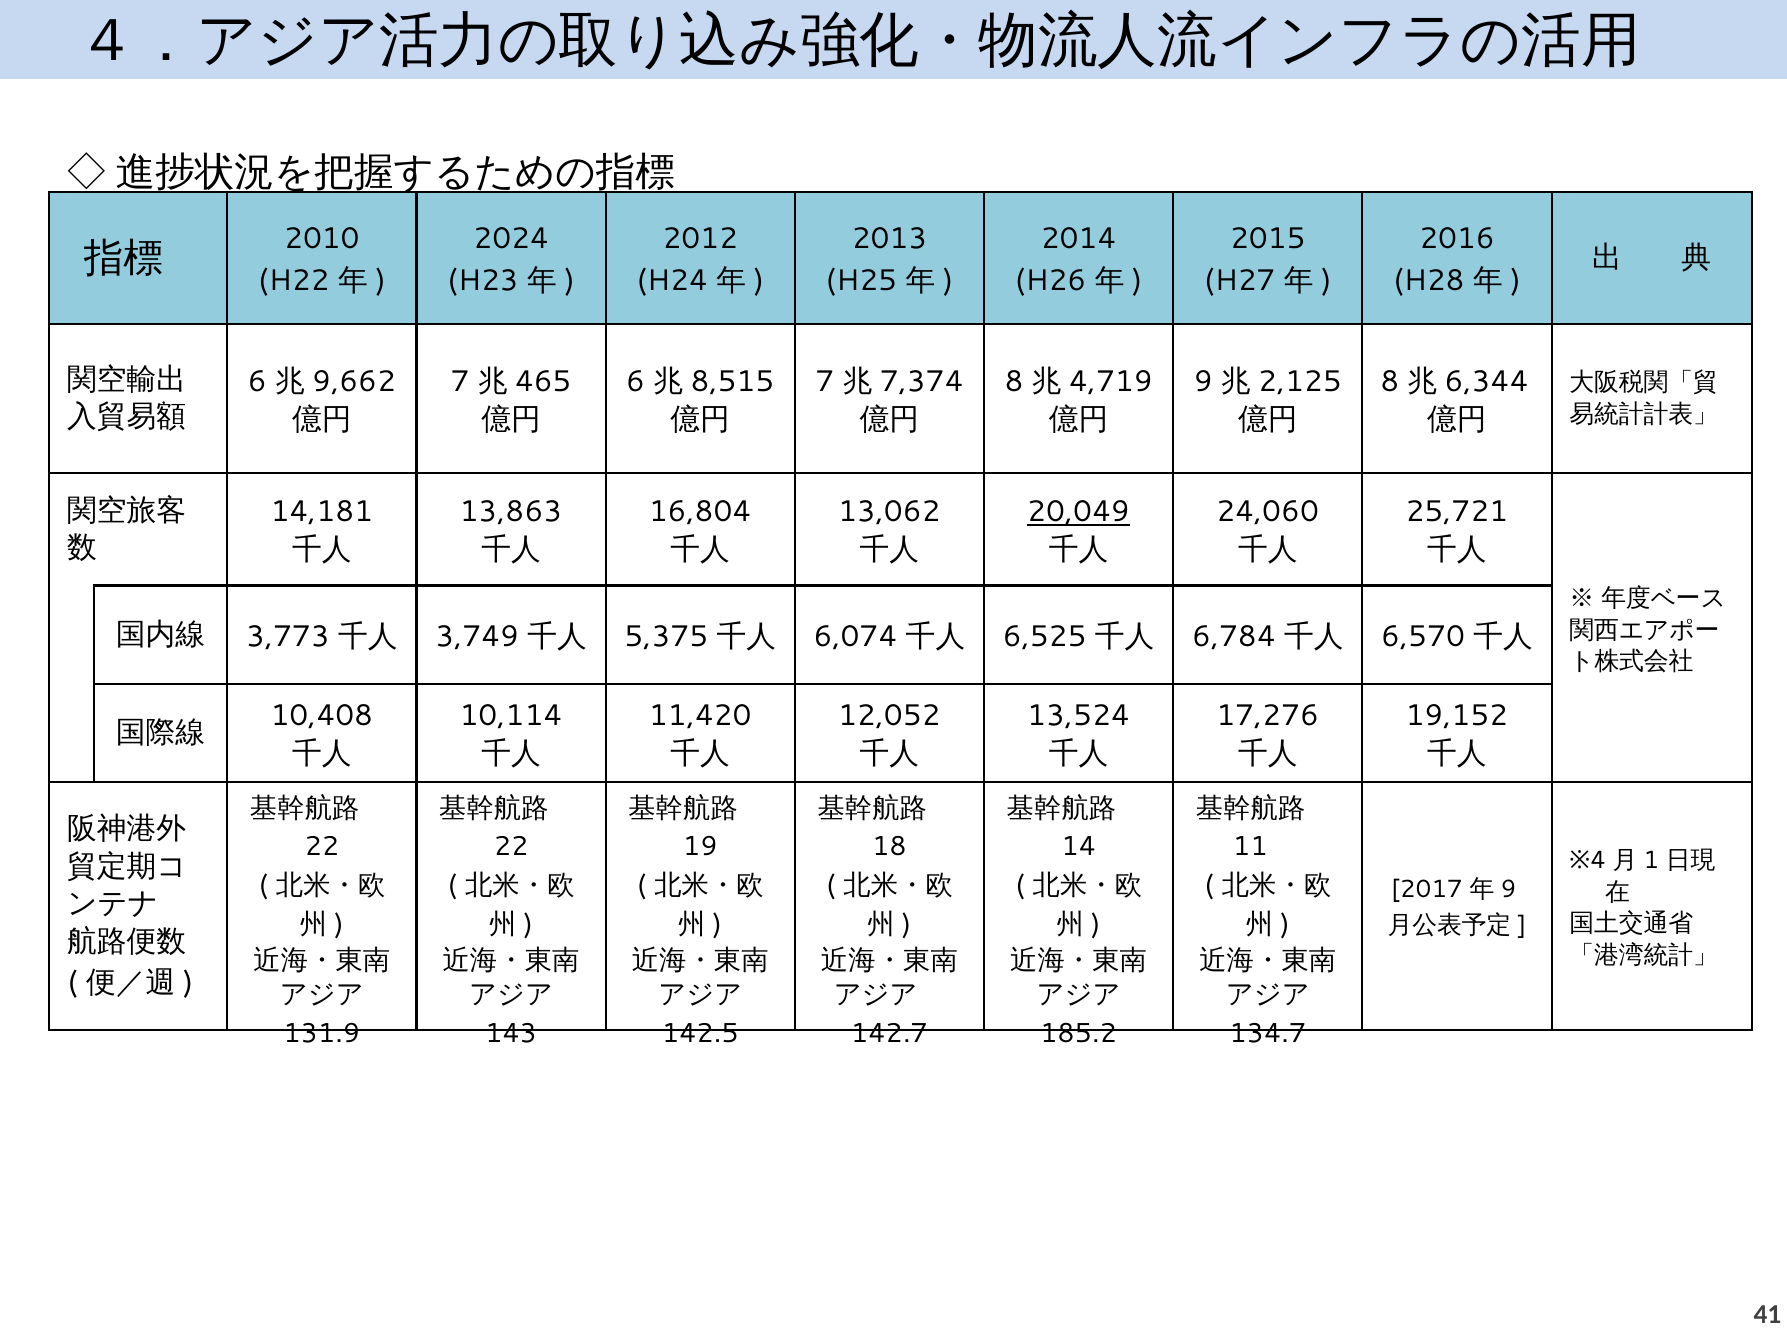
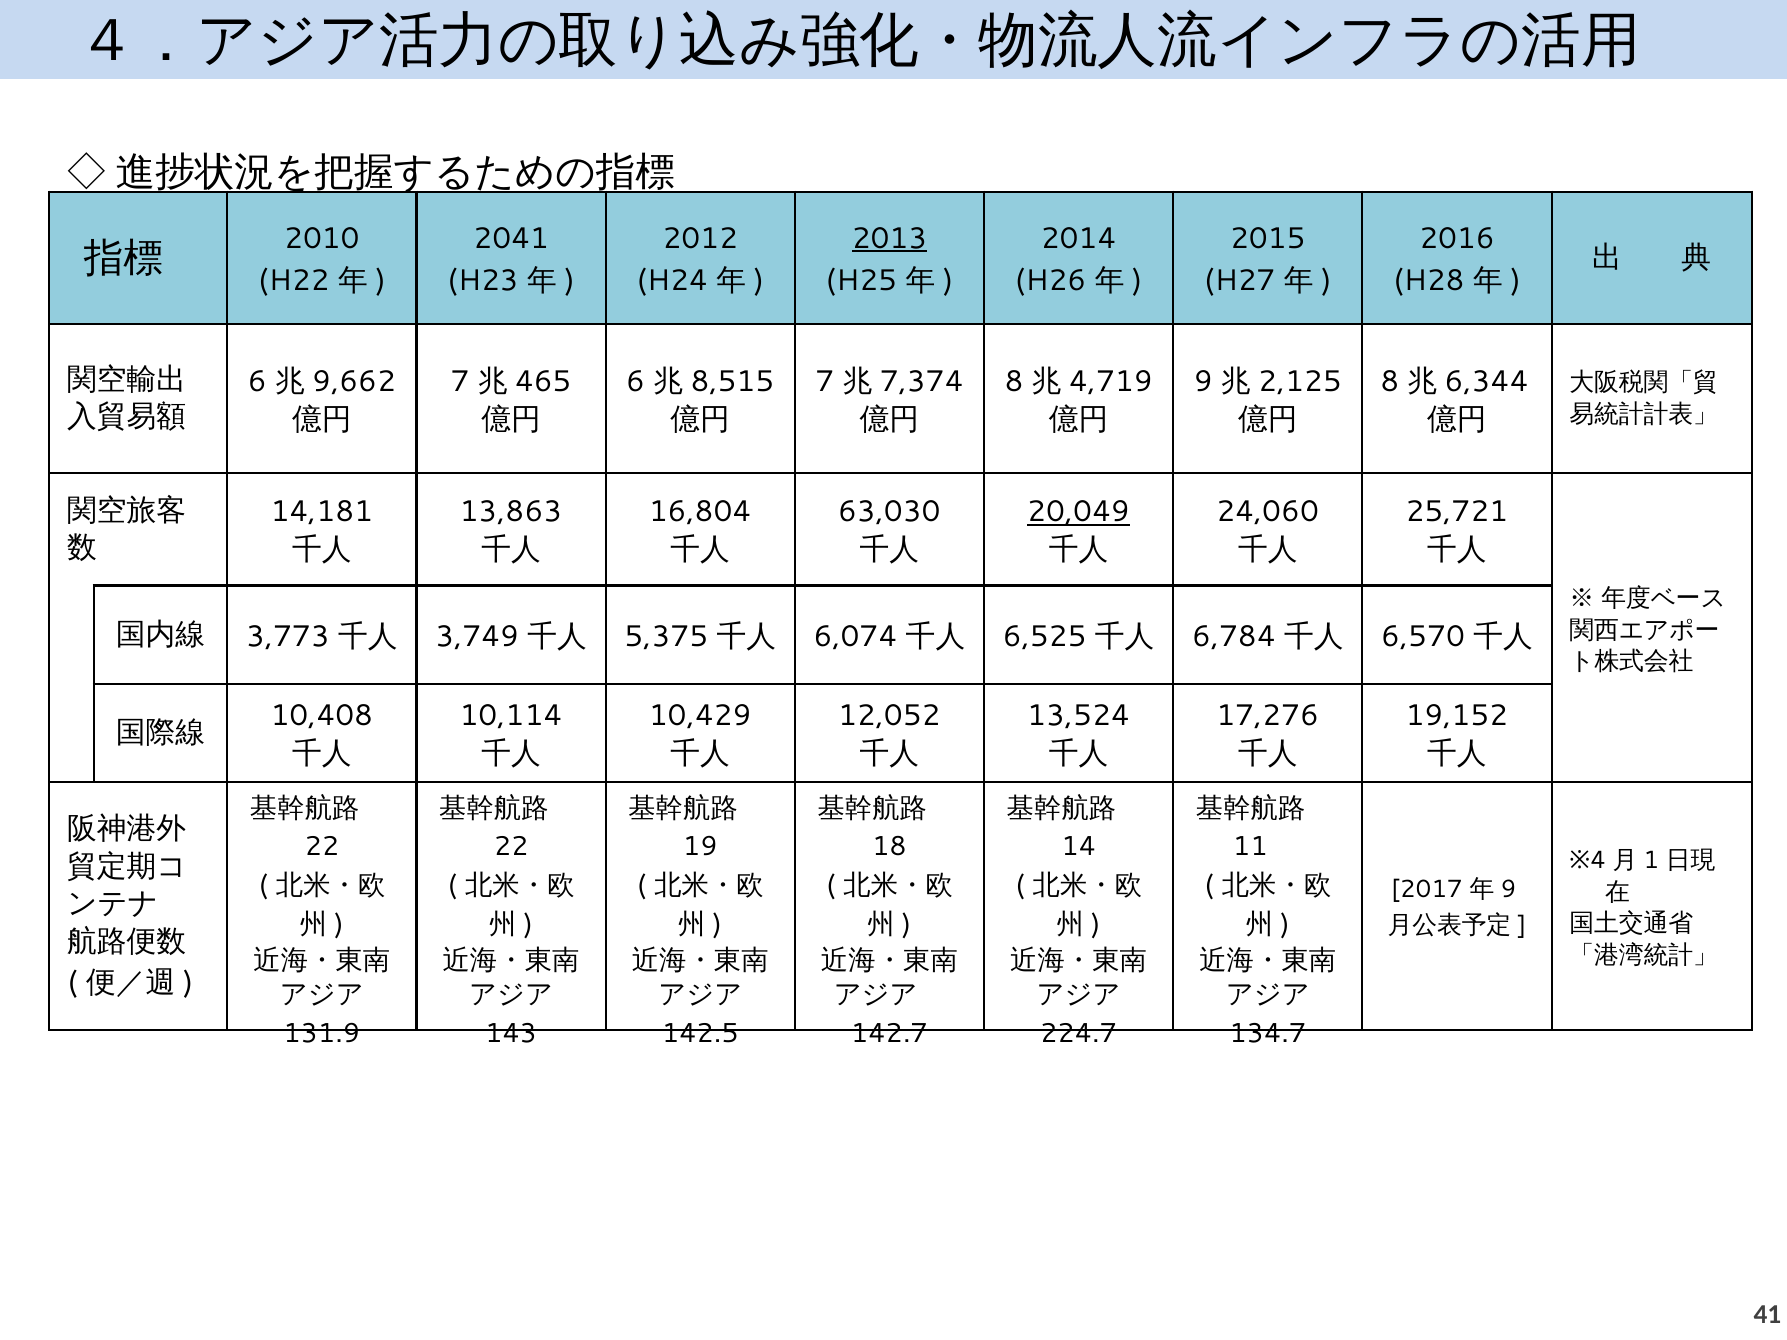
2024: 2024 -> 2041
2013 underline: none -> present
13,062: 13,062 -> 63,030
11,420: 11,420 -> 10,429
185.2: 185.2 -> 224.7
